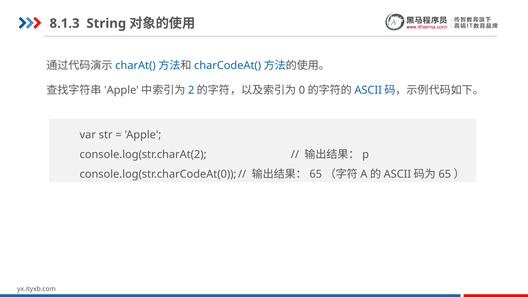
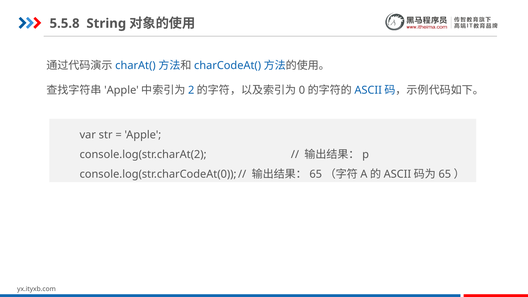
8.1.3: 8.1.3 -> 5.5.8
